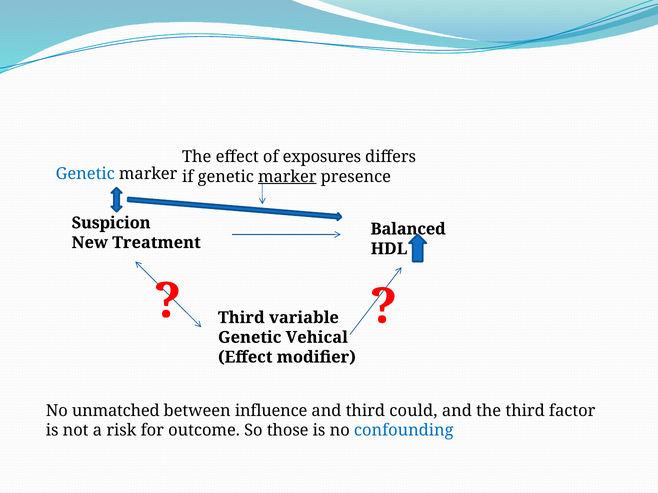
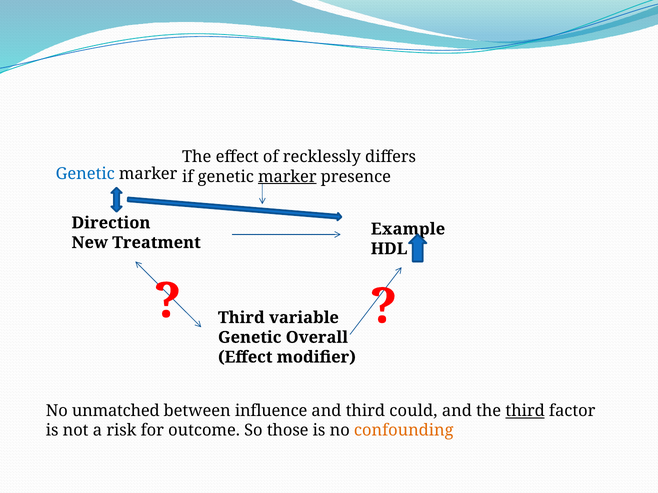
exposures: exposures -> recklessly
Suspicion: Suspicion -> Direction
Balanced: Balanced -> Example
Vehical: Vehical -> Overall
third at (525, 411) underline: none -> present
confounding colour: blue -> orange
